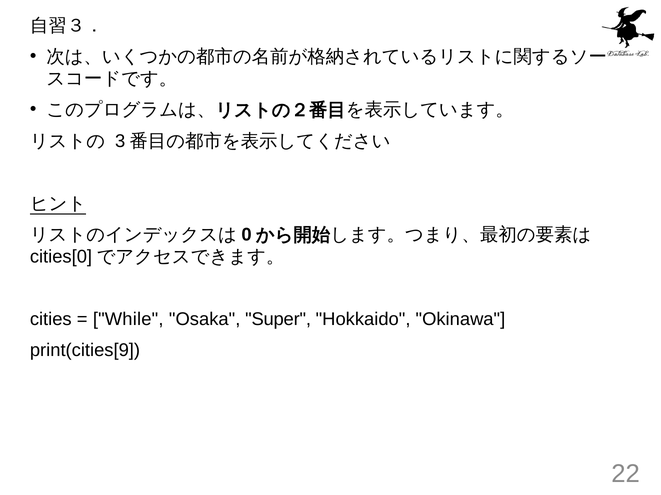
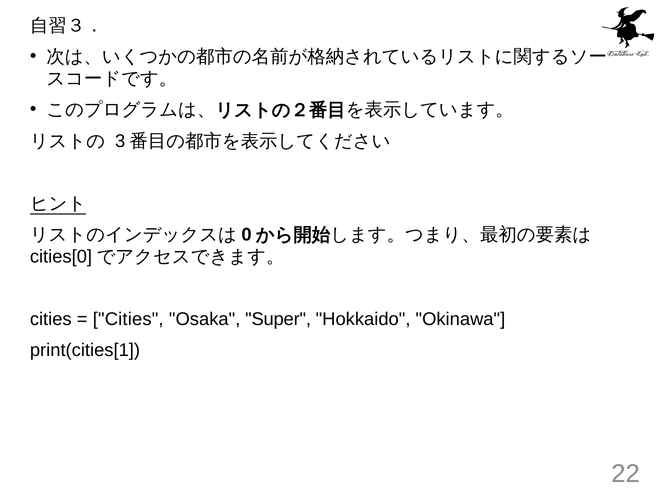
While at (128, 320): While -> Cities
print(cities[9: print(cities[9 -> print(cities[1
